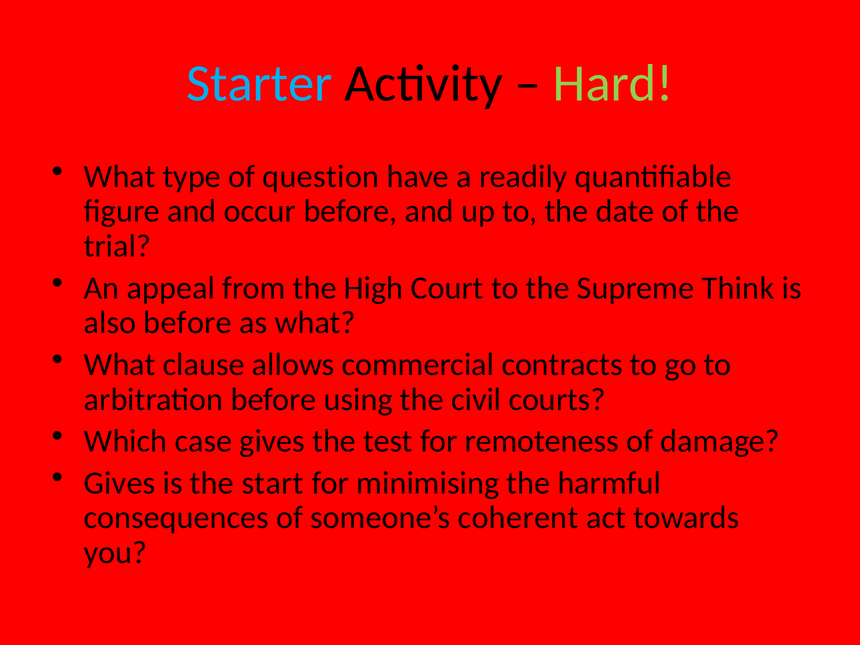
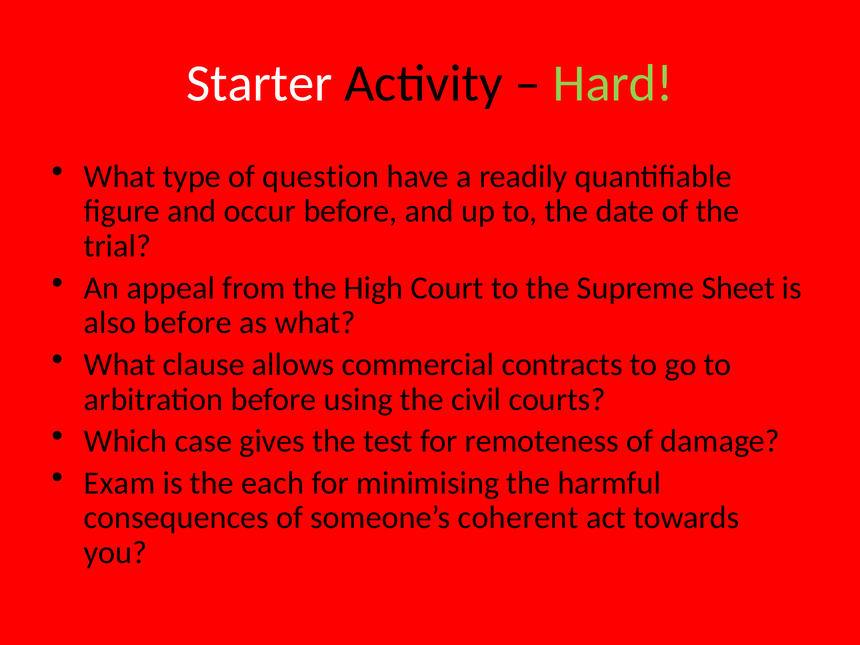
Starter colour: light blue -> white
Think: Think -> Sheet
Gives at (120, 483): Gives -> Exam
start: start -> each
